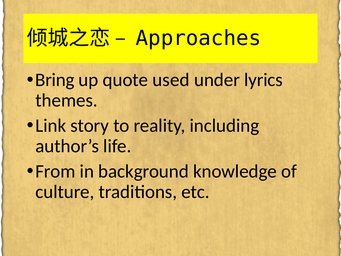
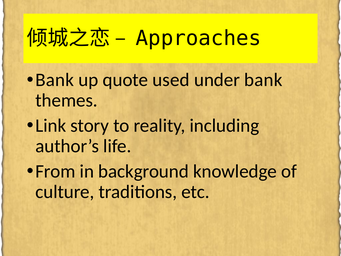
Bring at (55, 80): Bring -> Bank
under lyrics: lyrics -> bank
